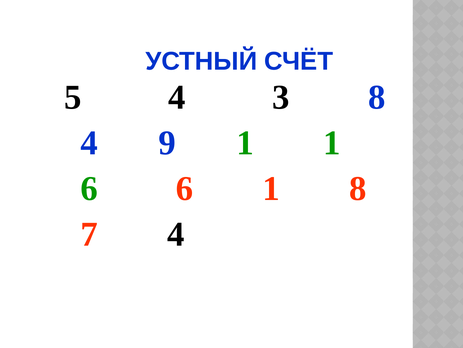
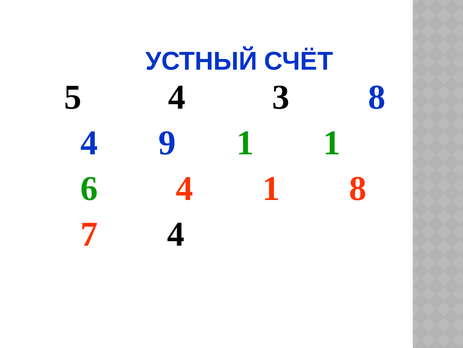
6 6: 6 -> 4
